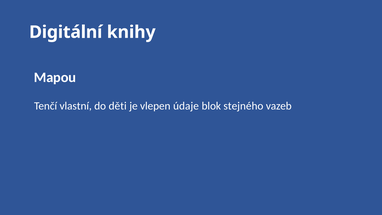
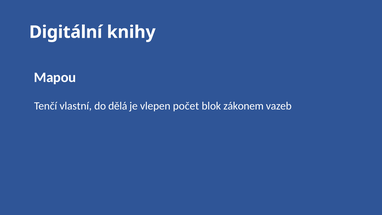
děti: děti -> dělá
údaje: údaje -> počet
stejného: stejného -> zákonem
